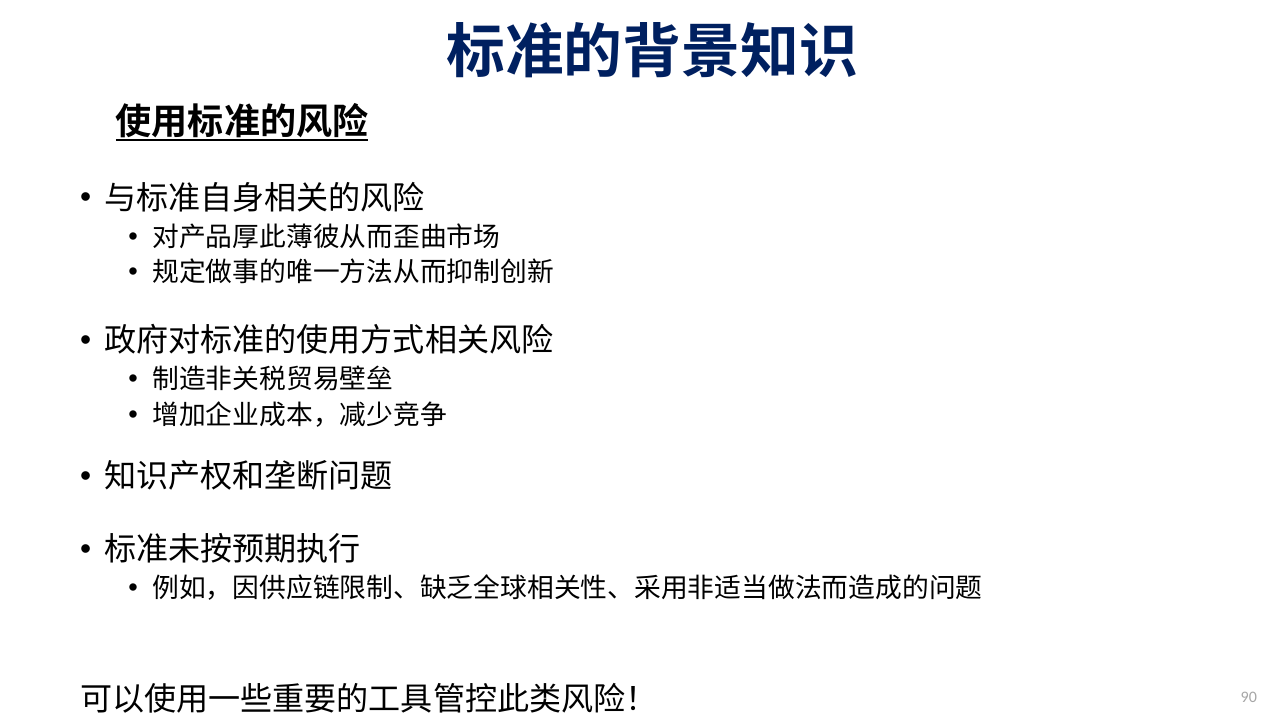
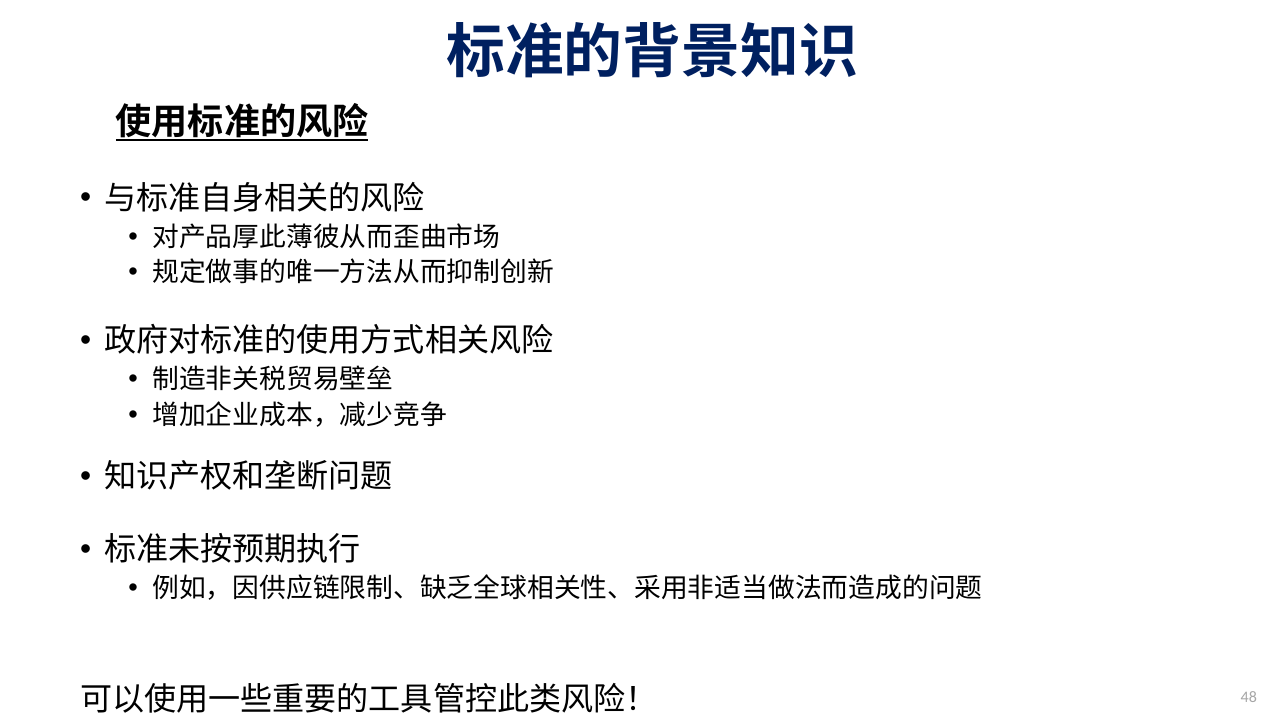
90: 90 -> 48
